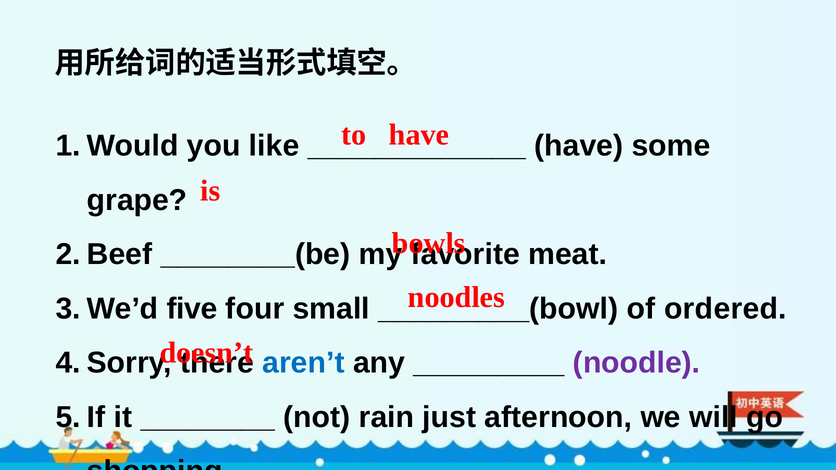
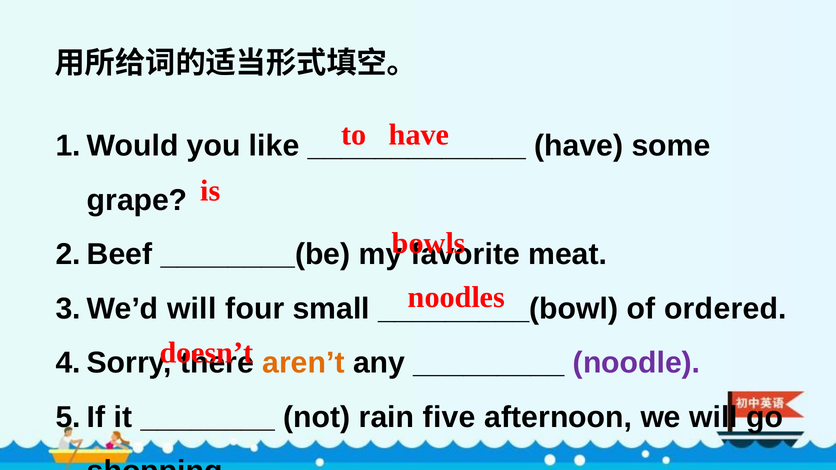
five at (192, 309): five -> will
aren’t colour: blue -> orange
just: just -> five
